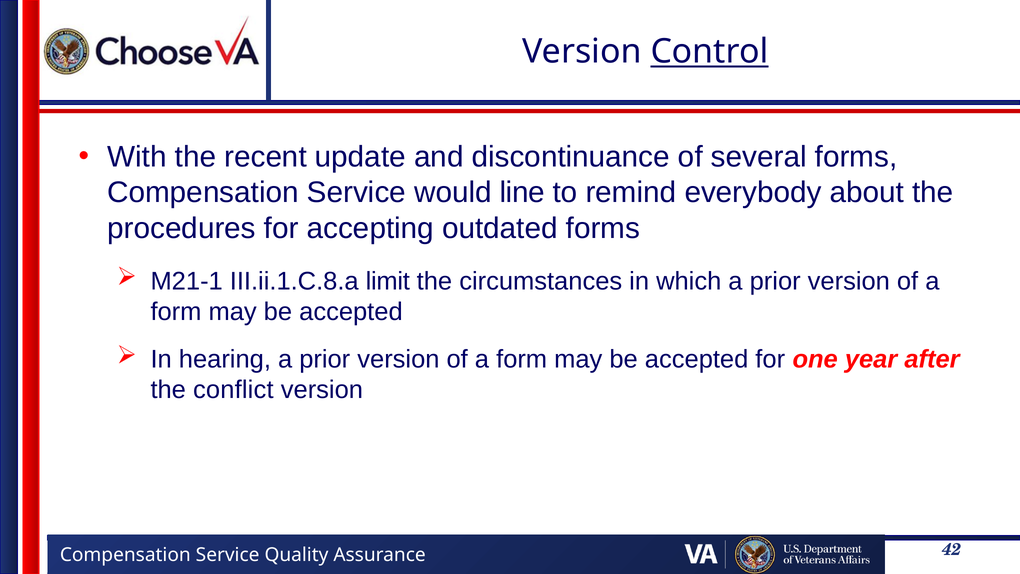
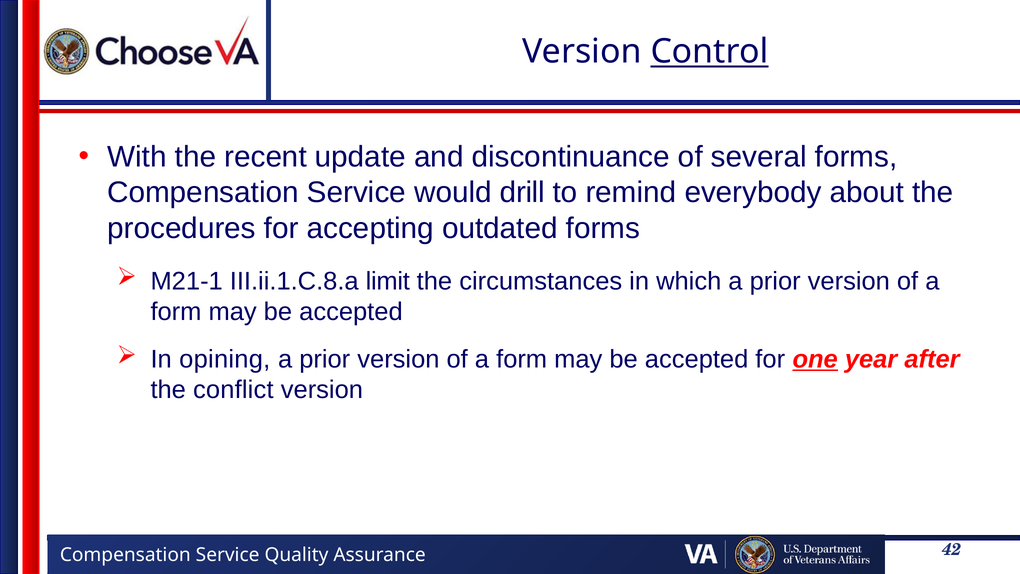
line: line -> drill
hearing: hearing -> opining
one underline: none -> present
